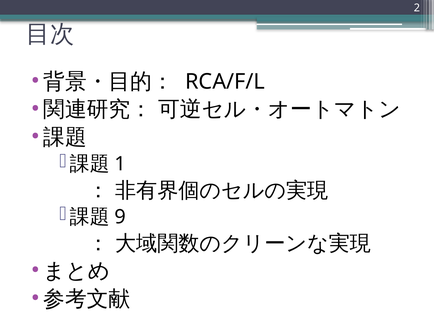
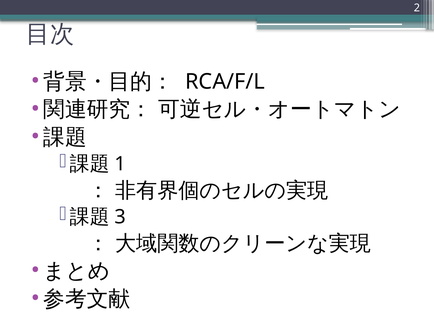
9: 9 -> 3
